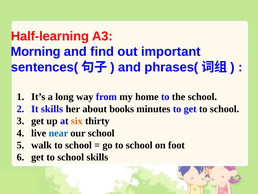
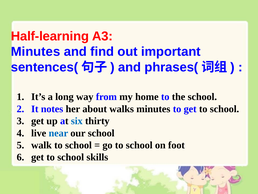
Morning at (36, 52): Morning -> Minutes
It skills: skills -> notes
books: books -> walks
six colour: orange -> blue
